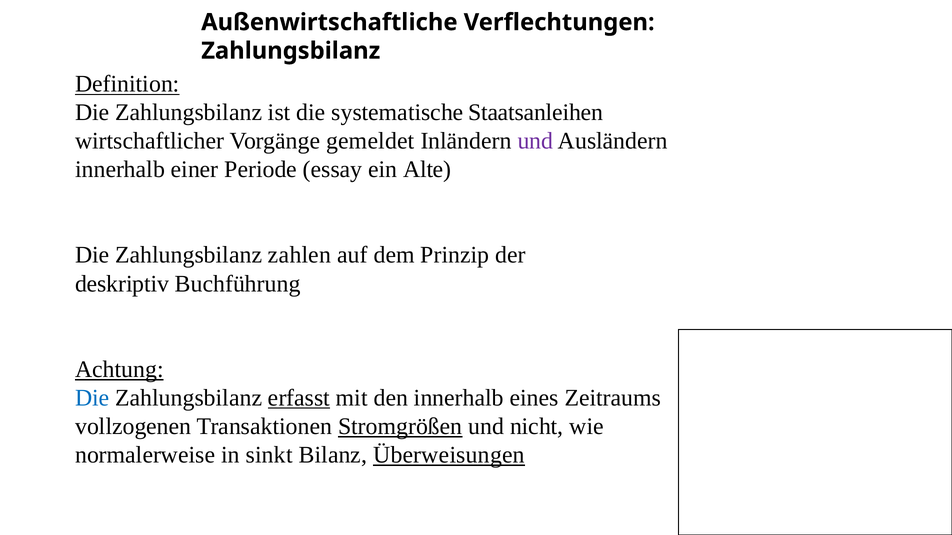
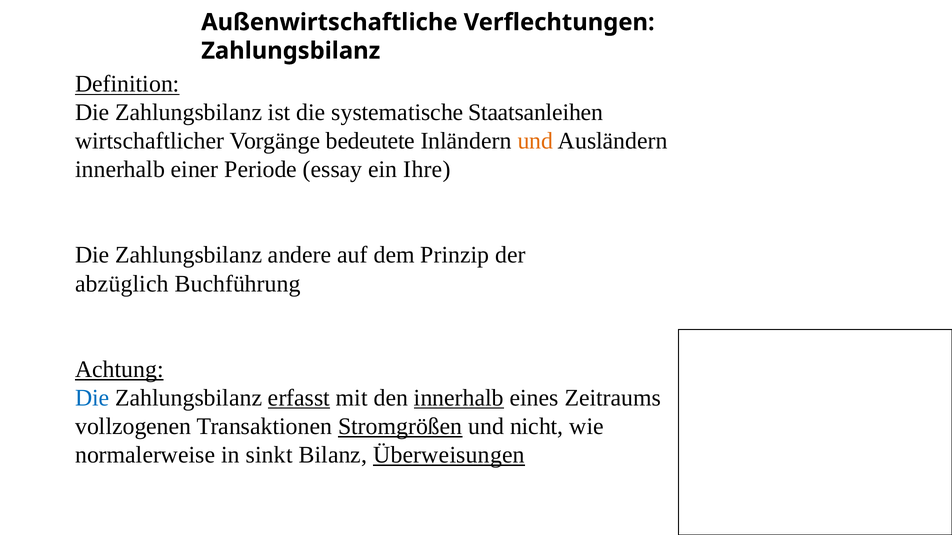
gemeldet: gemeldet -> bedeutete
und at (535, 141) colour: purple -> orange
Alte: Alte -> Ihre
zahlen: zahlen -> andere
deskriptiv: deskriptiv -> abzüglich
innerhalb at (459, 398) underline: none -> present
